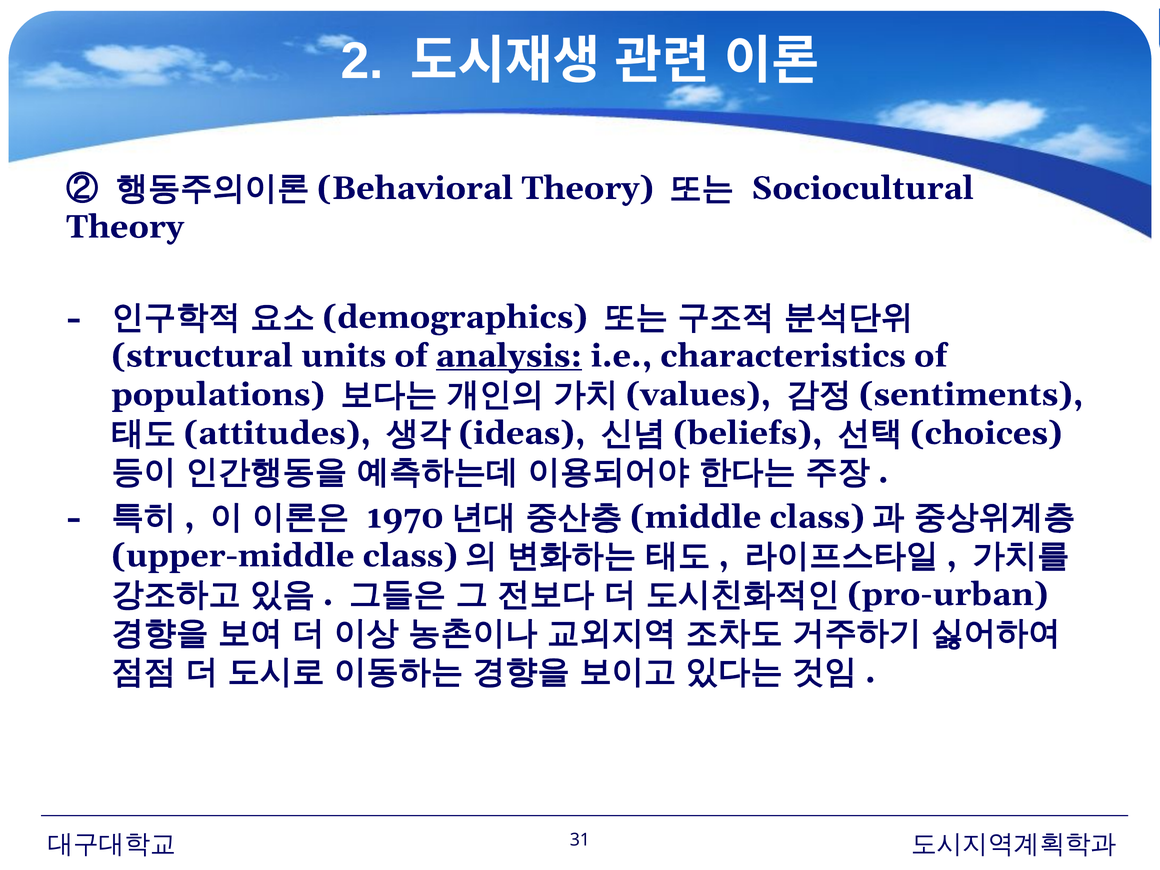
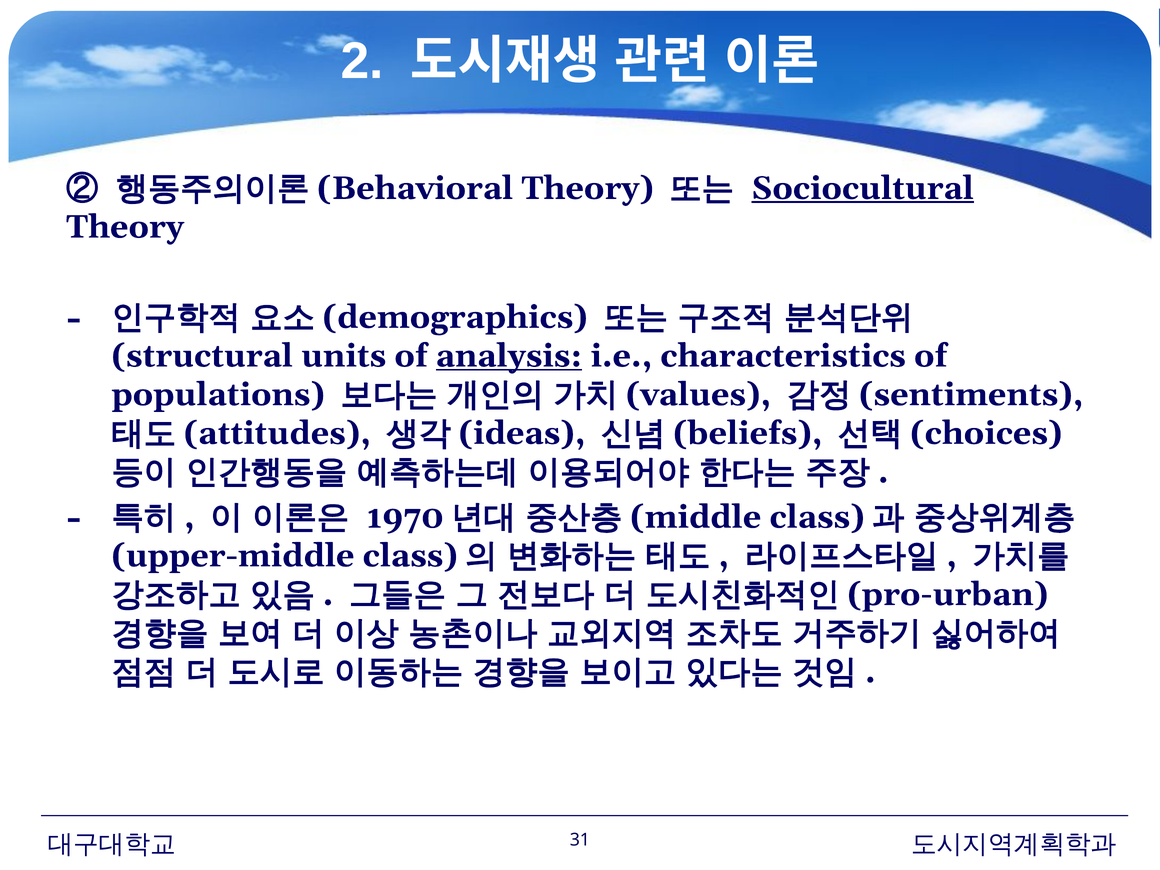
Sociocultural underline: none -> present
